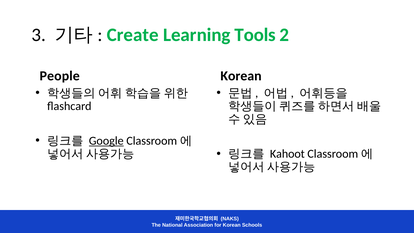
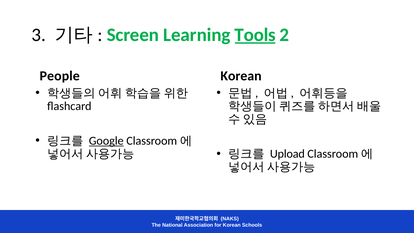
Create: Create -> Screen
Tools underline: none -> present
Kahoot: Kahoot -> Upload
